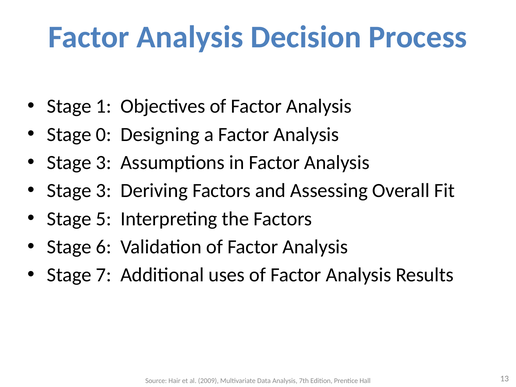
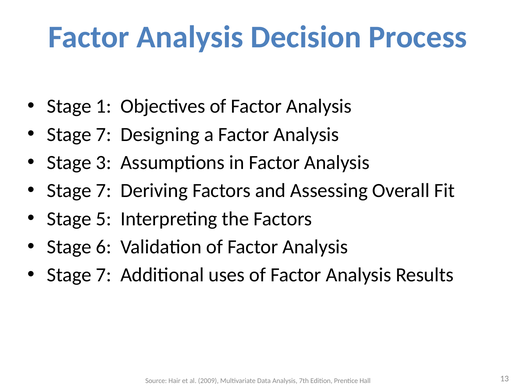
0 at (104, 134): 0 -> 7
3 at (104, 191): 3 -> 7
